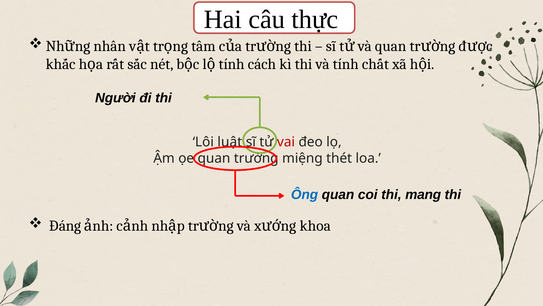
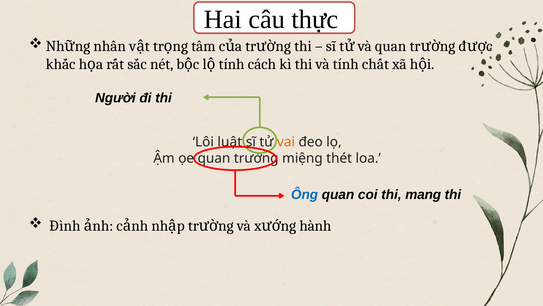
vai colour: red -> orange
Đáng: Đáng -> Đình
khoa: khoa -> hành
